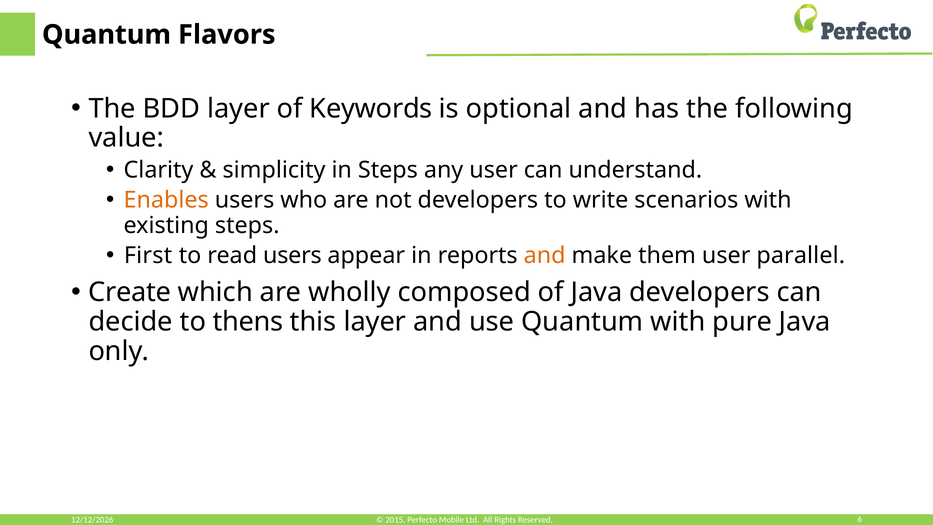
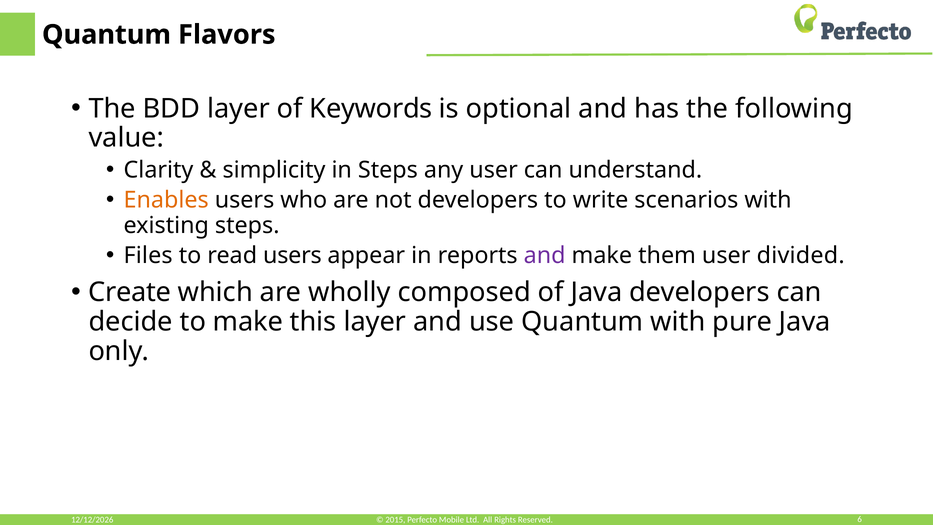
First: First -> Files
and at (545, 255) colour: orange -> purple
parallel: parallel -> divided
to thens: thens -> make
